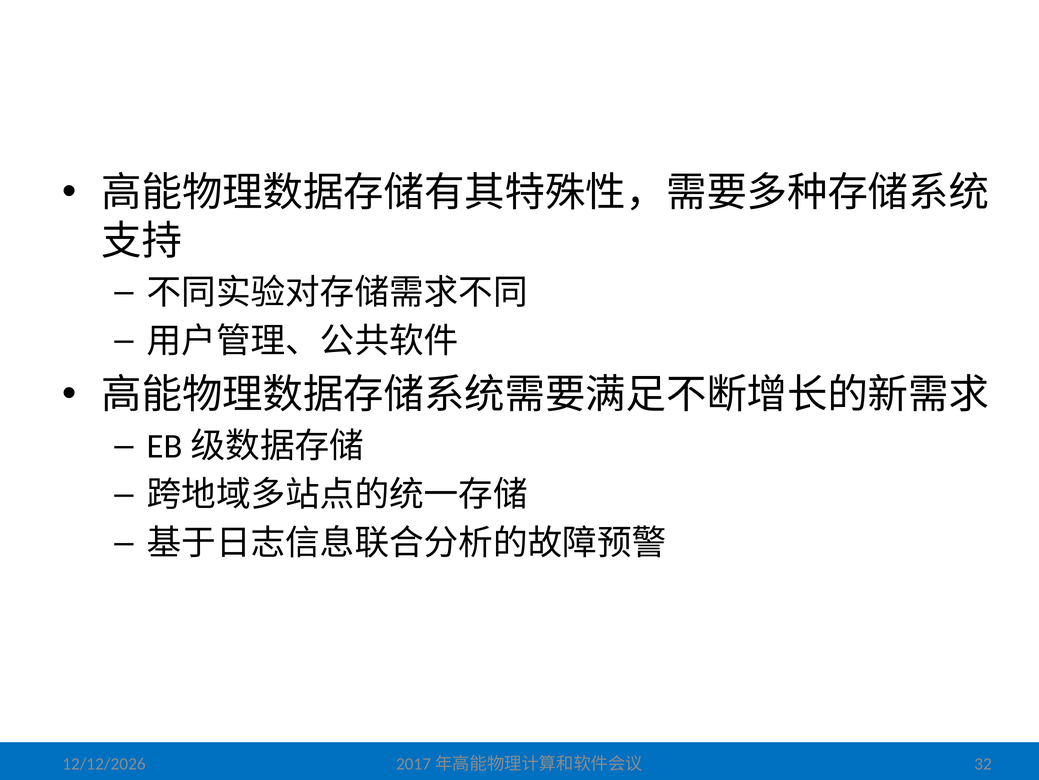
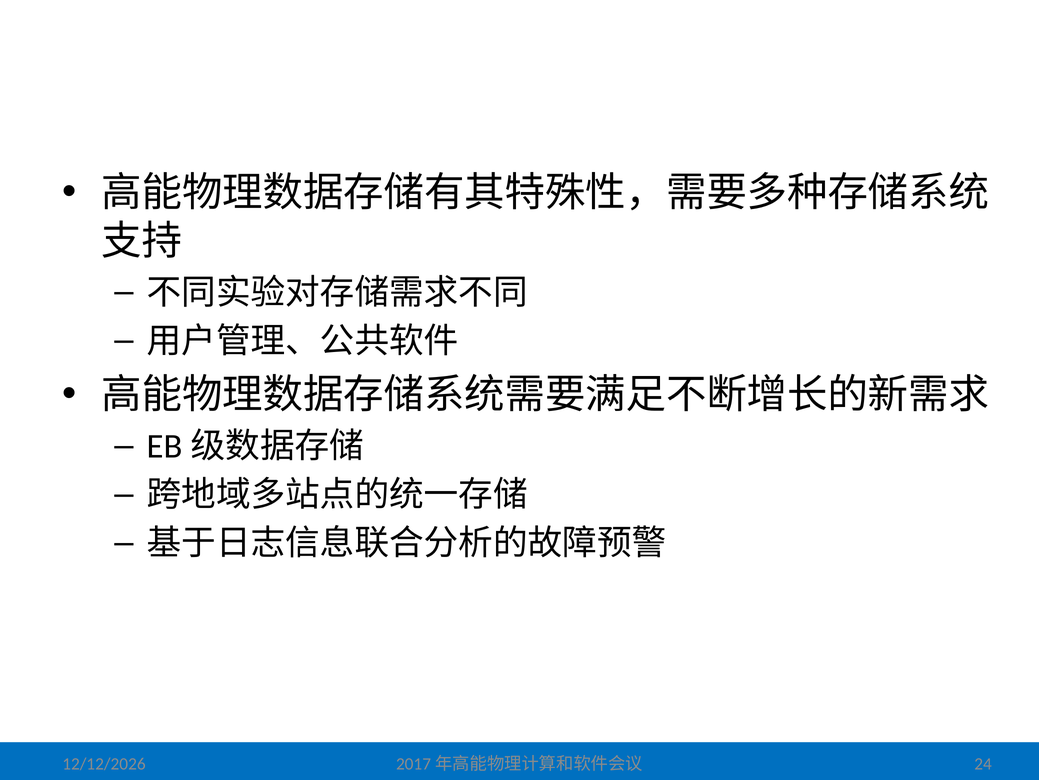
32: 32 -> 24
